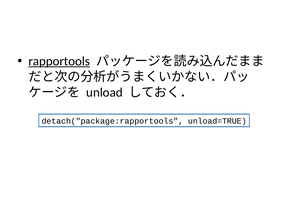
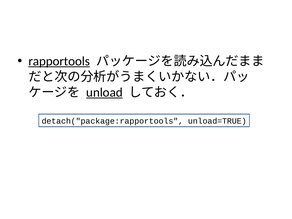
unload underline: none -> present
